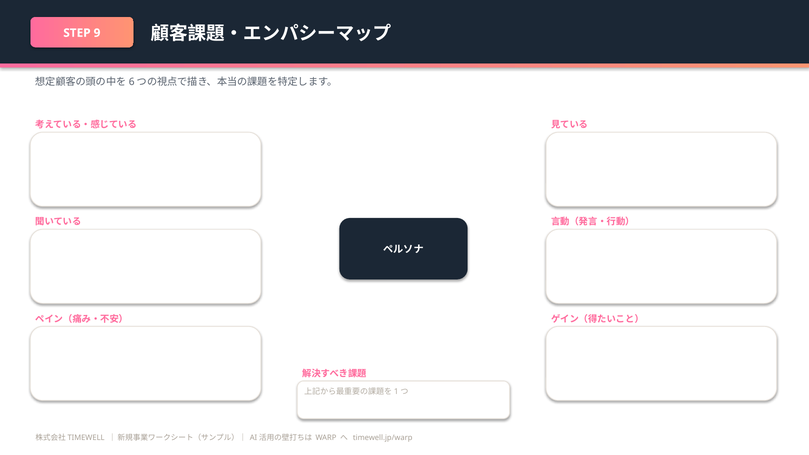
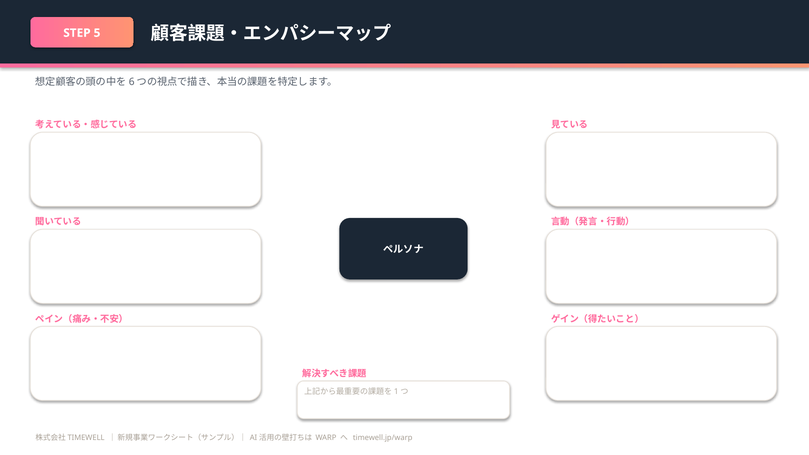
9: 9 -> 5
